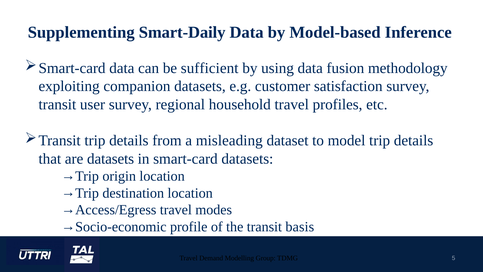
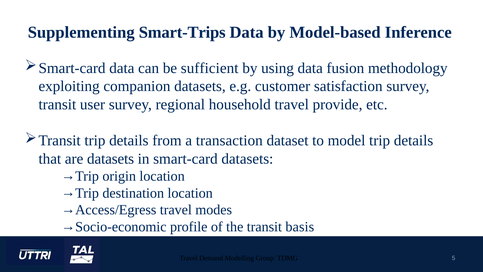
Smart-Daily: Smart-Daily -> Smart-Trips
profiles: profiles -> provide
misleading: misleading -> transaction
